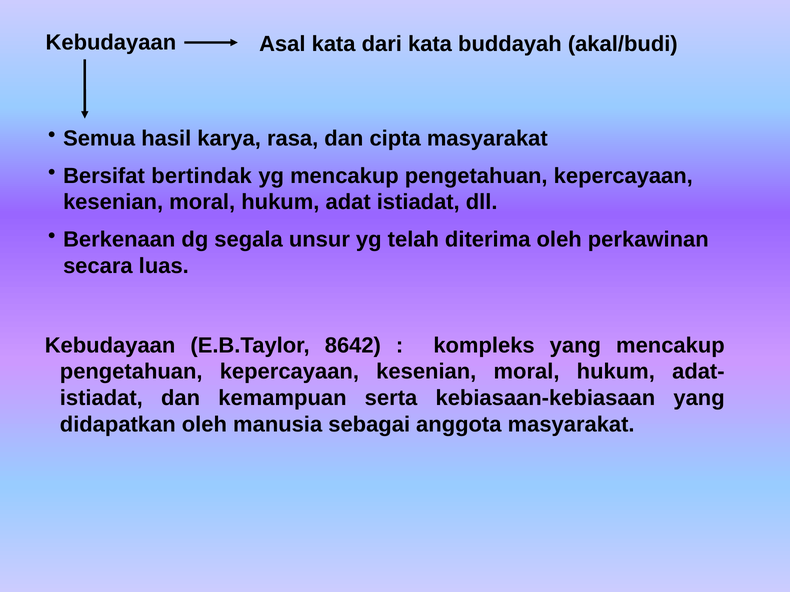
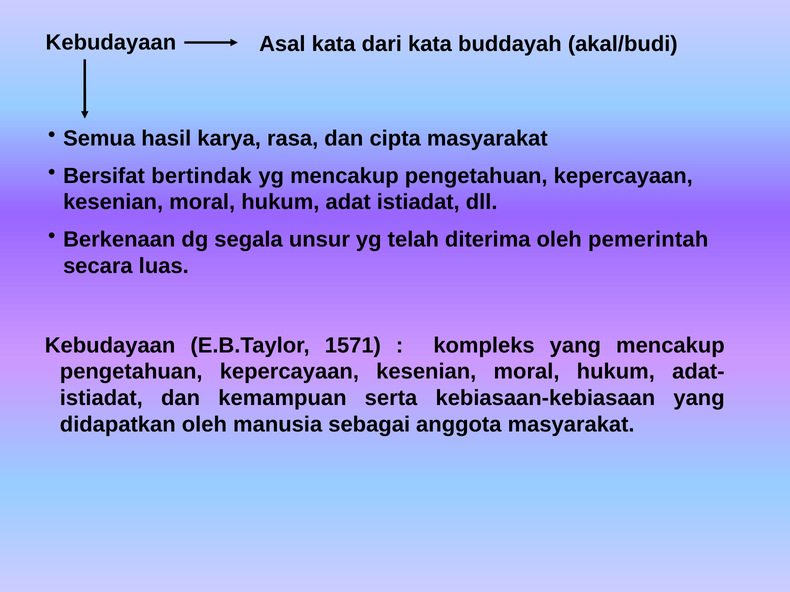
perkawinan: perkawinan -> pemerintah
8642: 8642 -> 1571
